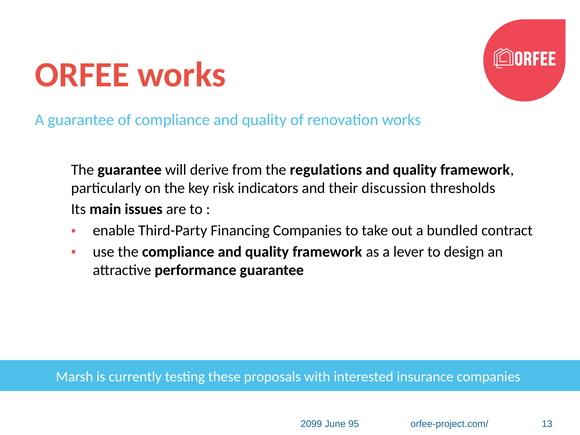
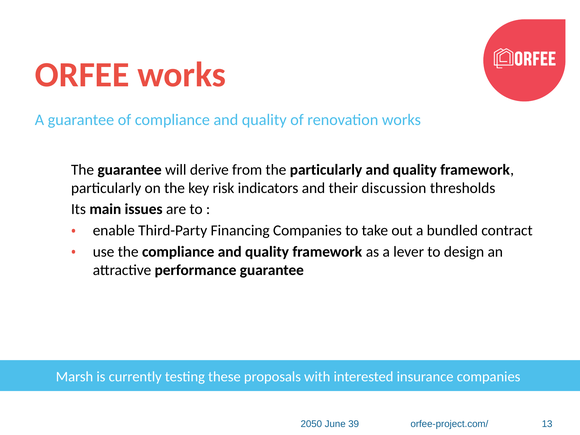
the regulations: regulations -> particularly
2099: 2099 -> 2050
95: 95 -> 39
